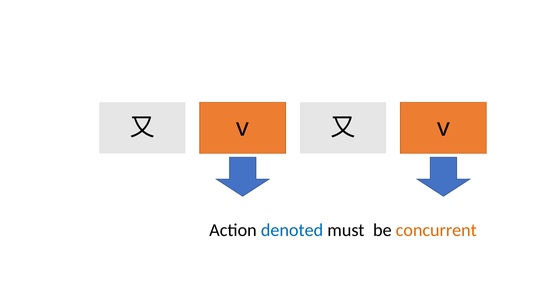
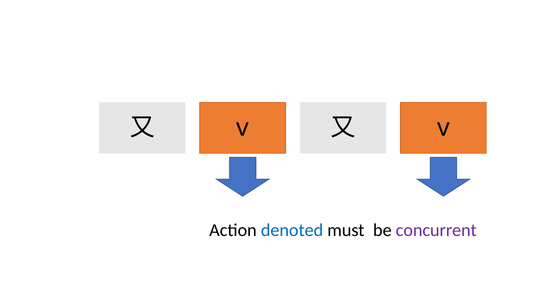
concurrent colour: orange -> purple
